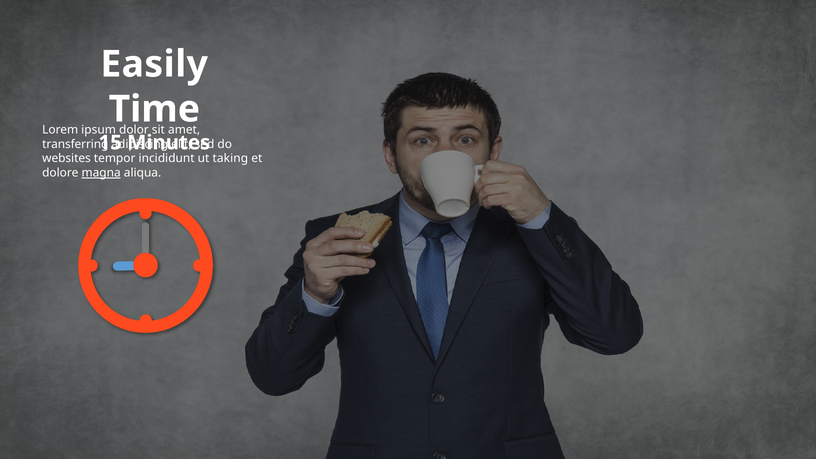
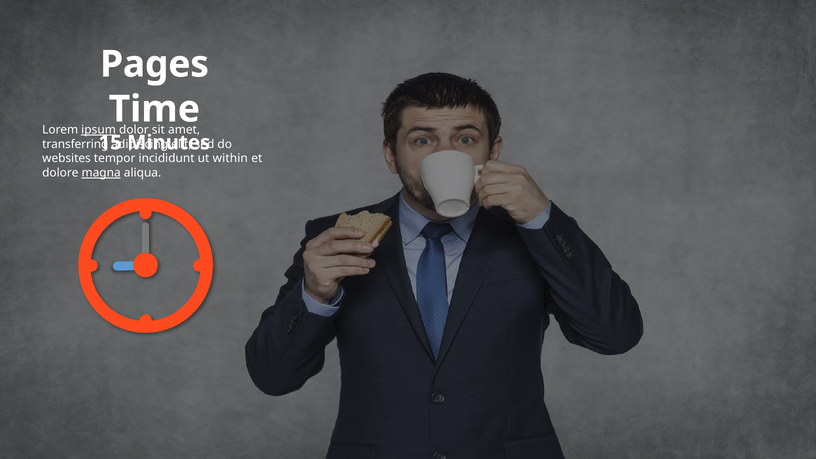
Easily: Easily -> Pages
ipsum underline: none -> present
taking: taking -> within
